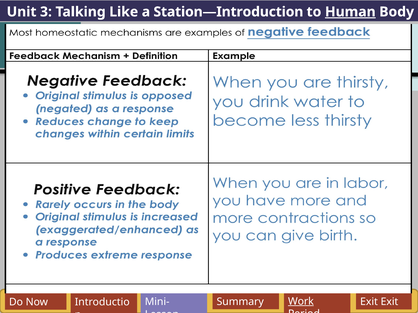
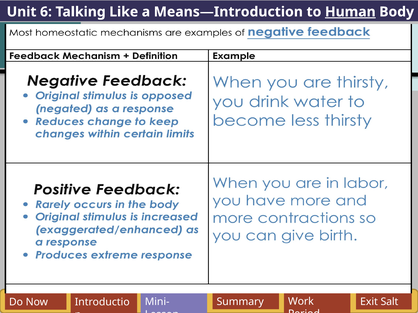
3: 3 -> 6
Station—Introduction: Station—Introduction -> Means—Introduction
Work underline: present -> none
Exit Exit: Exit -> Salt
